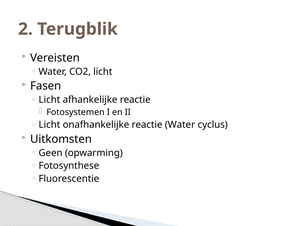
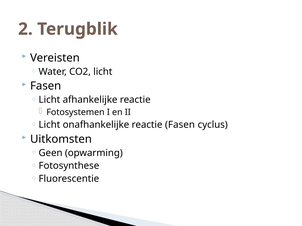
reactie Water: Water -> Fasen
